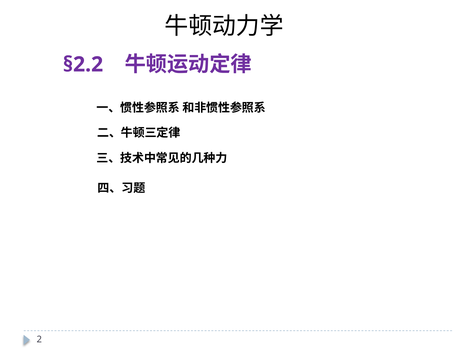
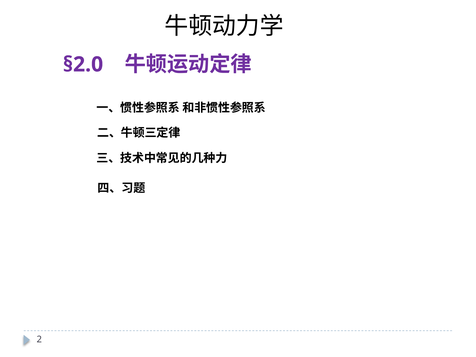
§2.2: §2.2 -> §2.0
